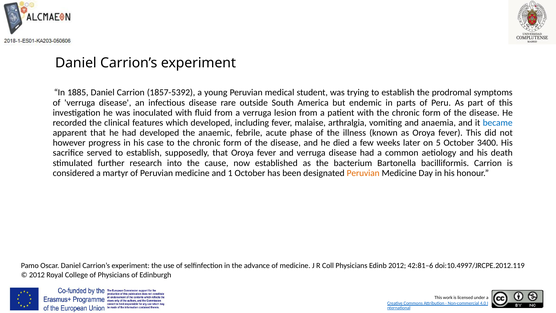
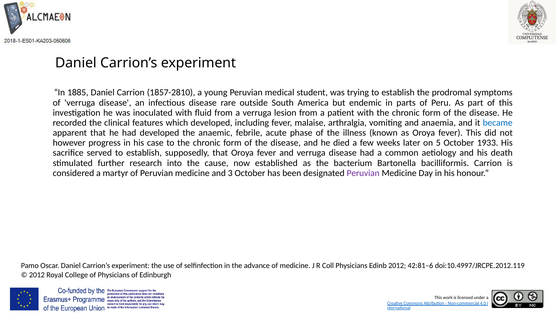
1857-5392: 1857-5392 -> 1857-2810
3400: 3400 -> 1933
1: 1 -> 3
Peruvian at (363, 173) colour: orange -> purple
